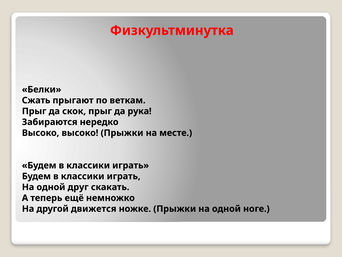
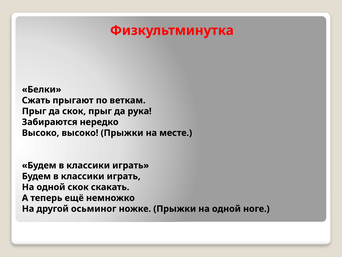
одной друг: друг -> скок
движется: движется -> осьминог
